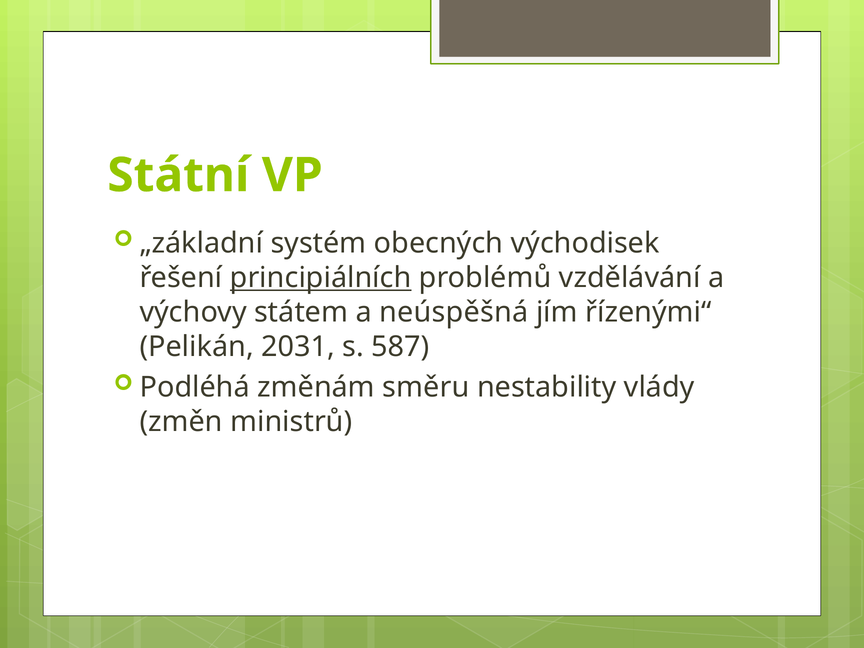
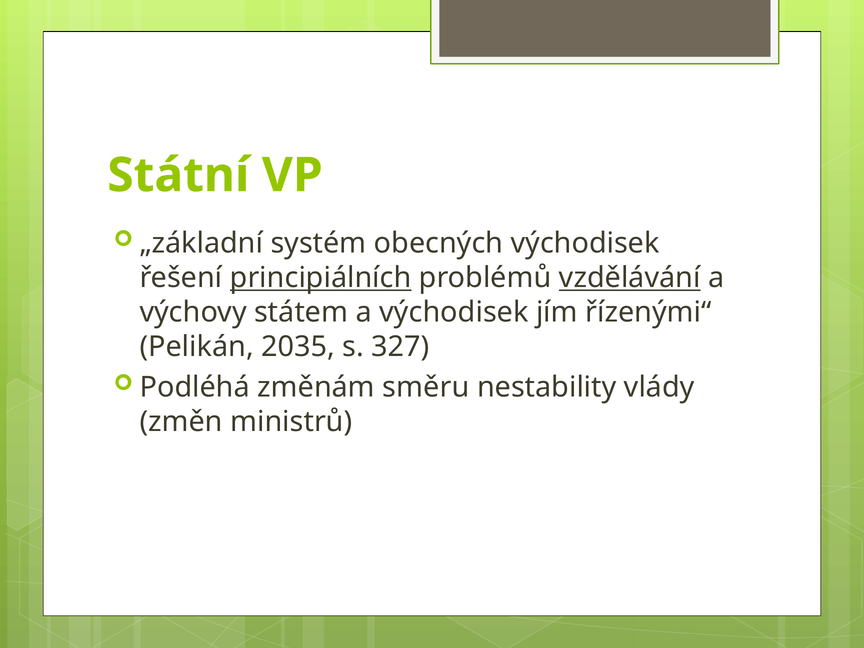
vzdělávání underline: none -> present
a neúspěšná: neúspěšná -> východisek
2031: 2031 -> 2035
587: 587 -> 327
